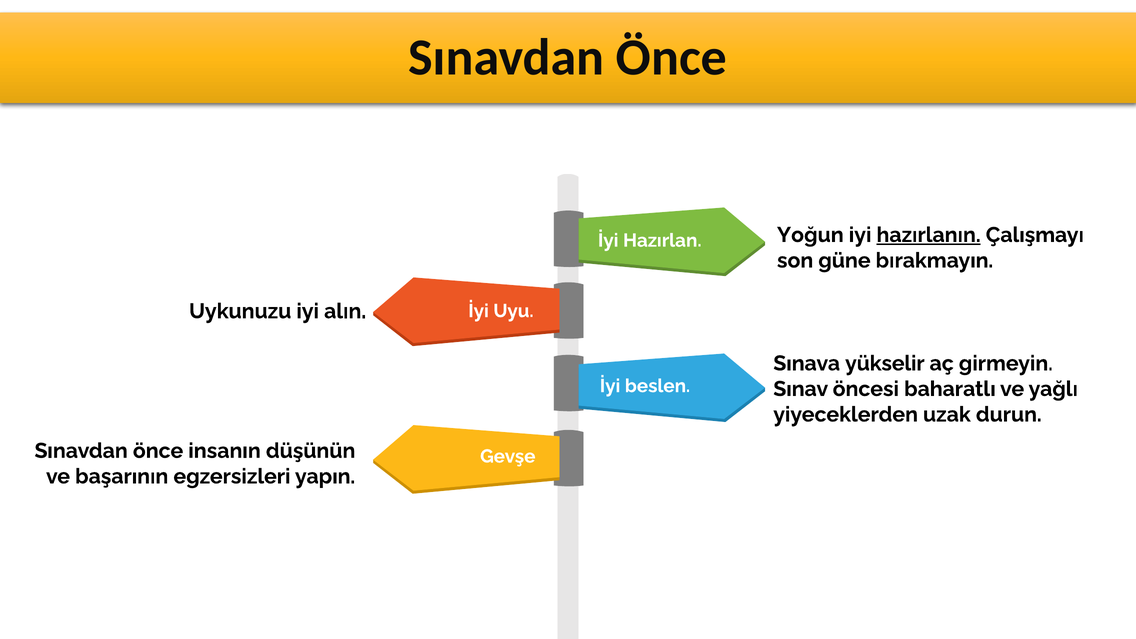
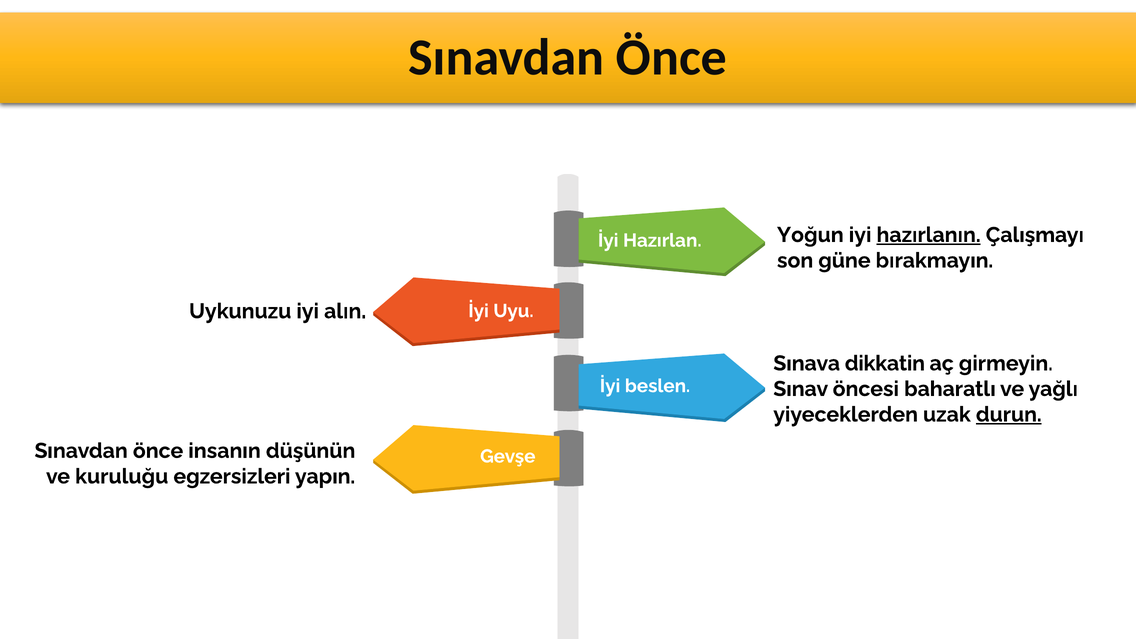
yükselir: yükselir -> dikkatin
durun underline: none -> present
başarının: başarının -> kuruluğu
